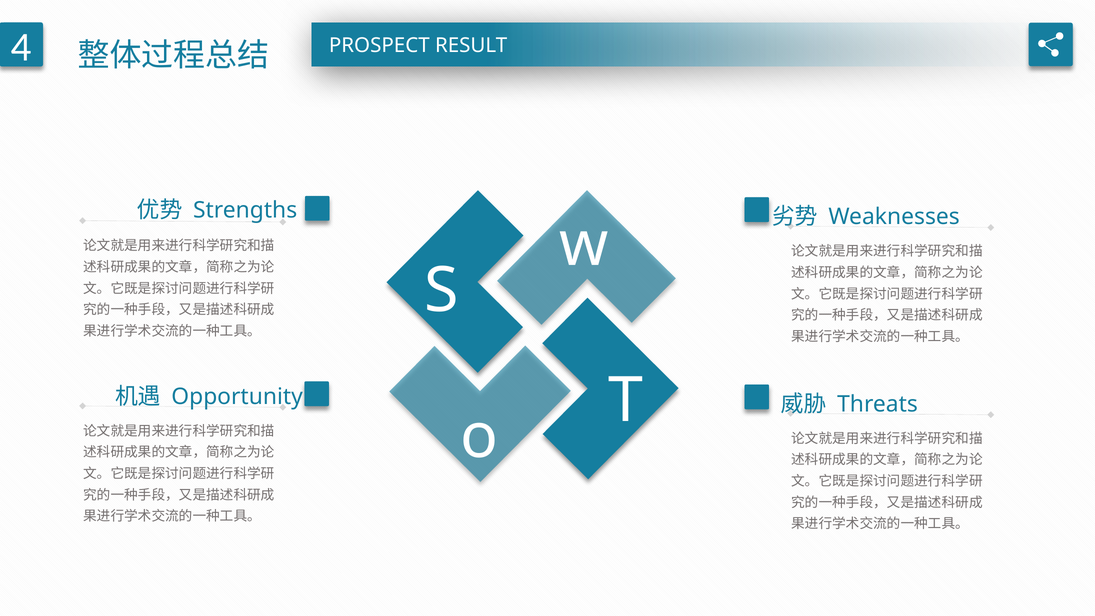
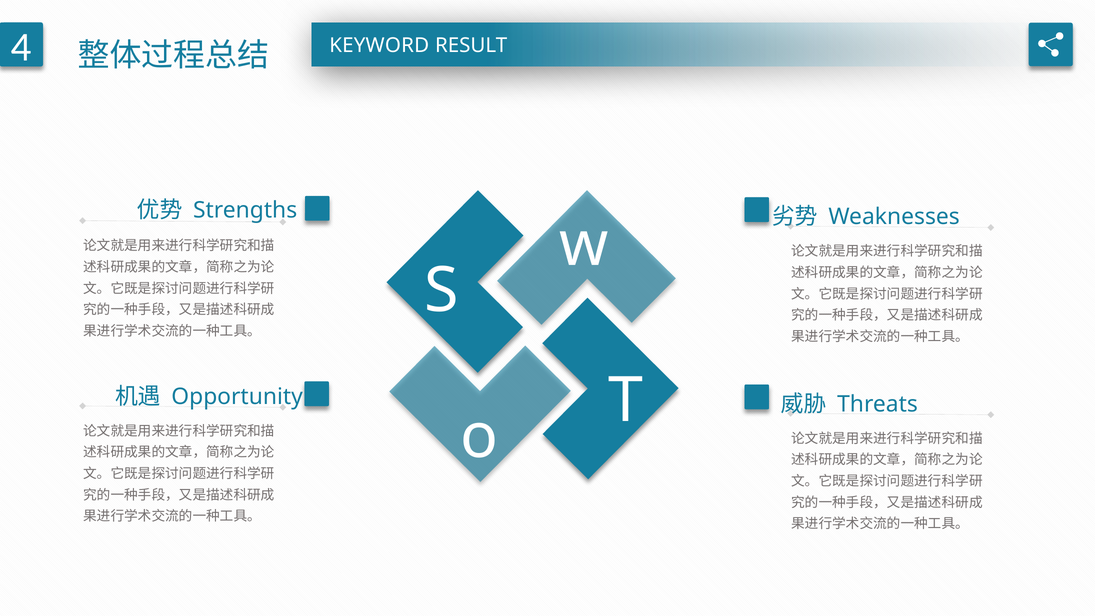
PROSPECT: PROSPECT -> KEYWORD
